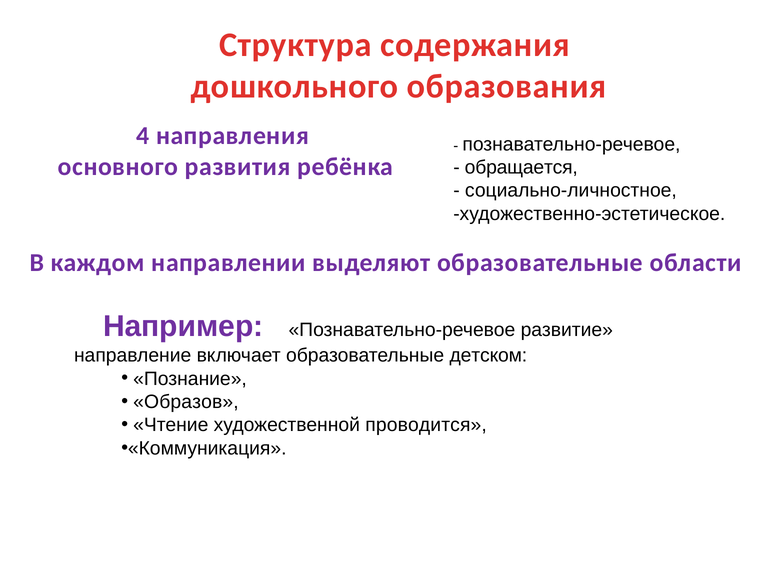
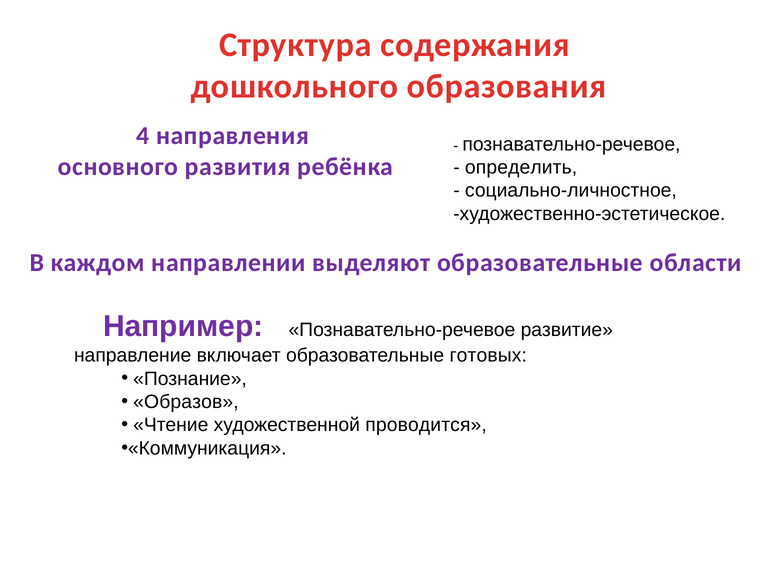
обращается: обращается -> определить
детском: детском -> готовых
